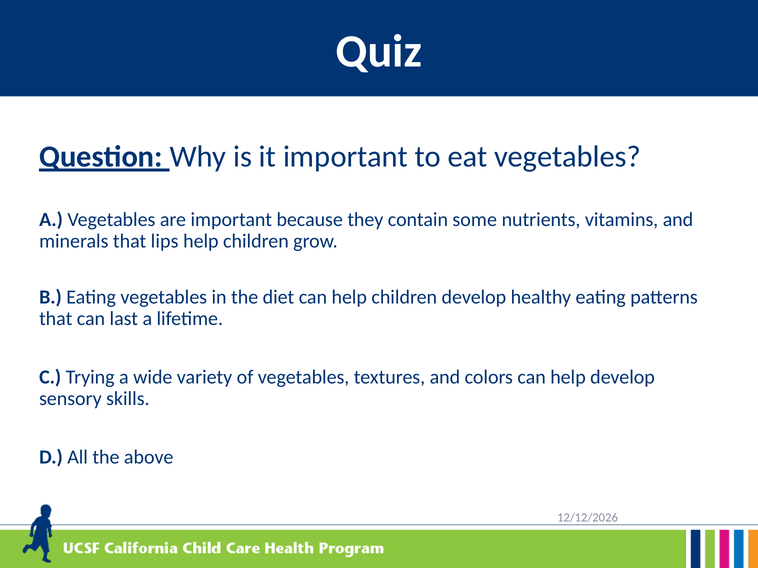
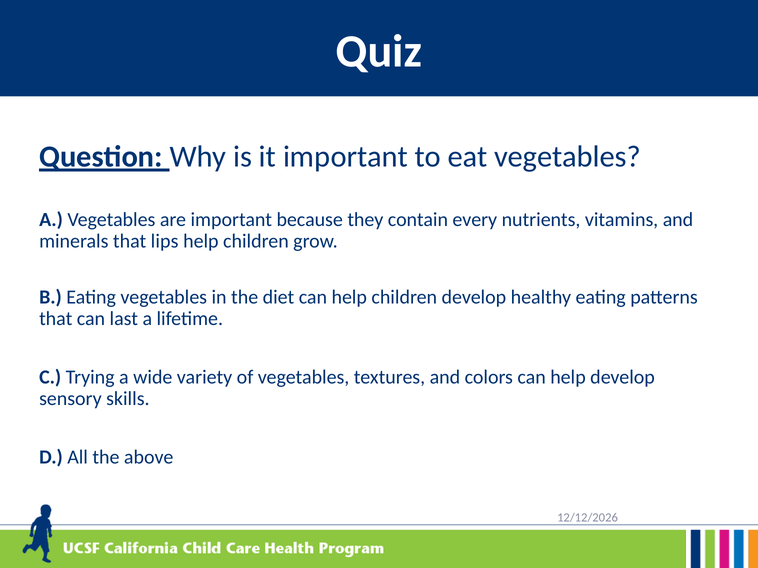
some: some -> every
